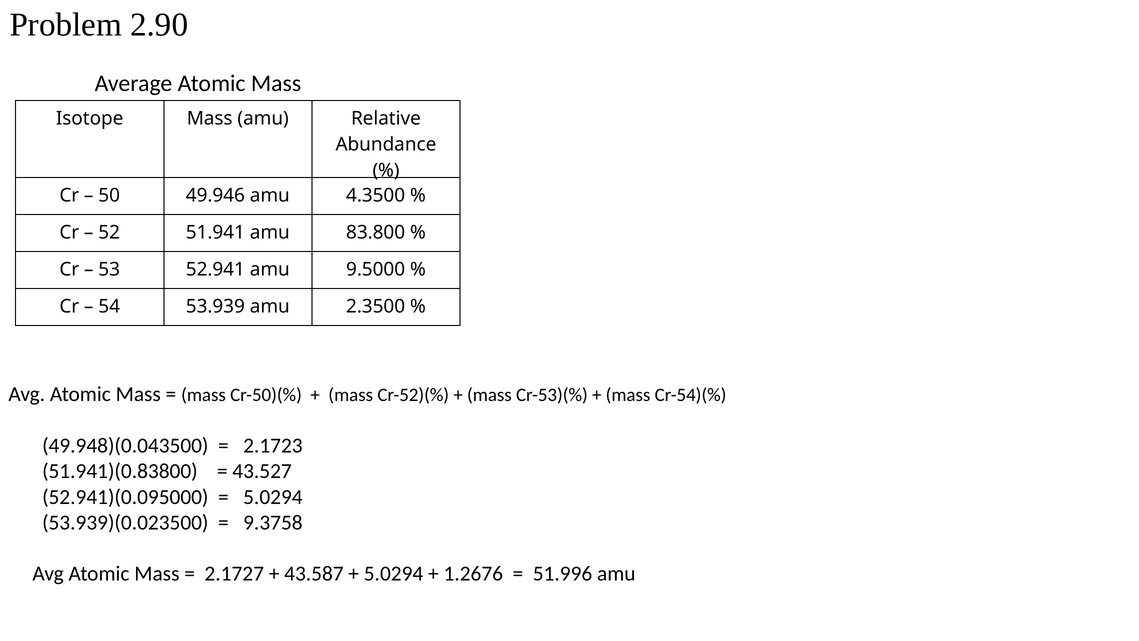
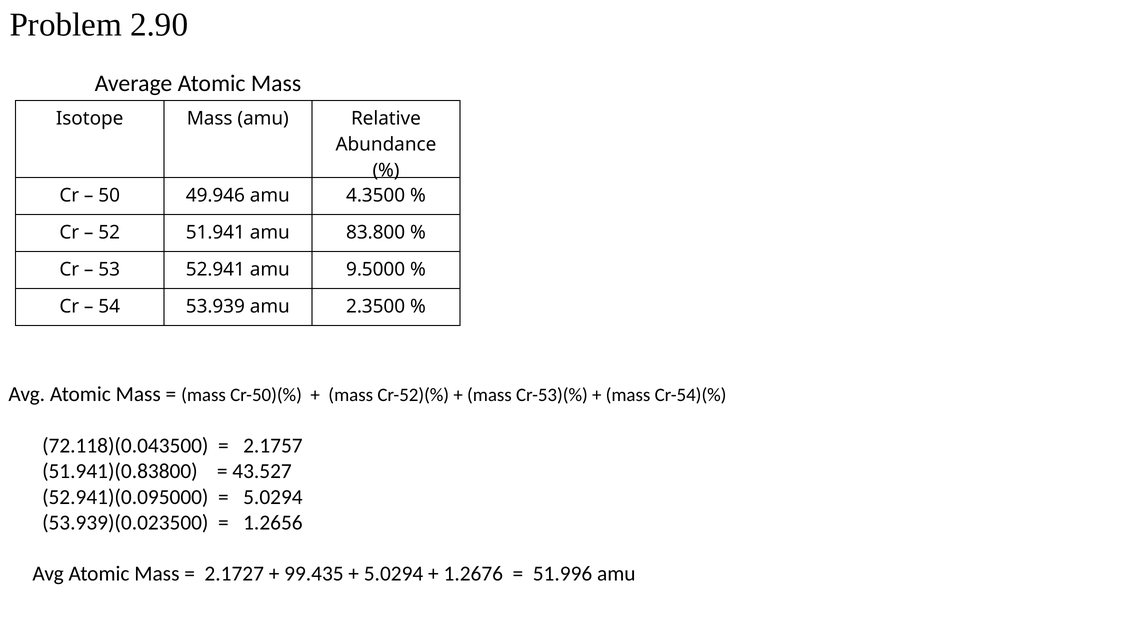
49.948)(0.043500: 49.948)(0.043500 -> 72.118)(0.043500
2.1723: 2.1723 -> 2.1757
9.3758: 9.3758 -> 1.2656
43.587: 43.587 -> 99.435
